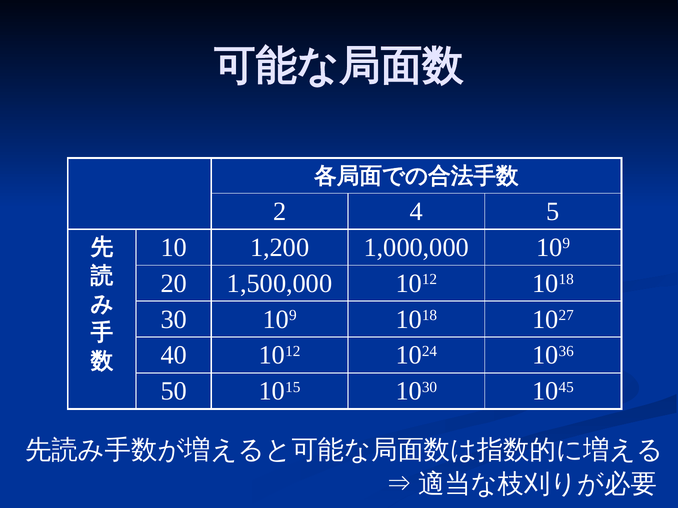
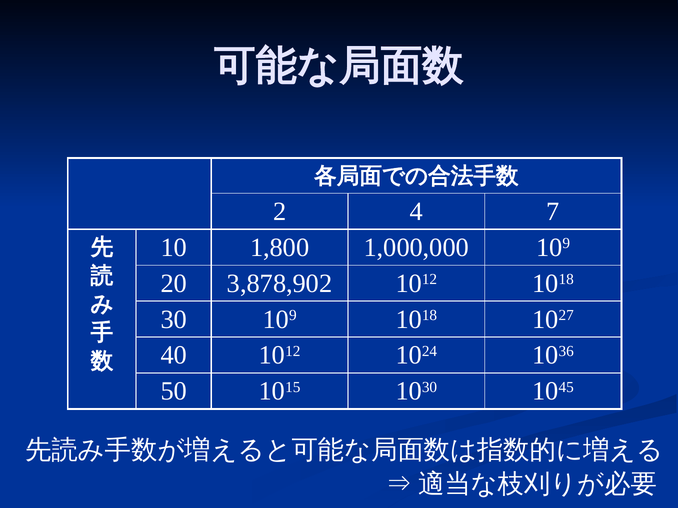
5: 5 -> 7
1,200: 1,200 -> 1,800
1,500,000: 1,500,000 -> 3,878,902
